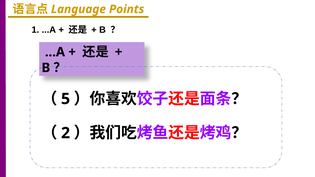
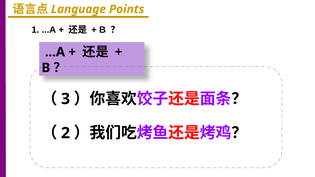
5: 5 -> 3
